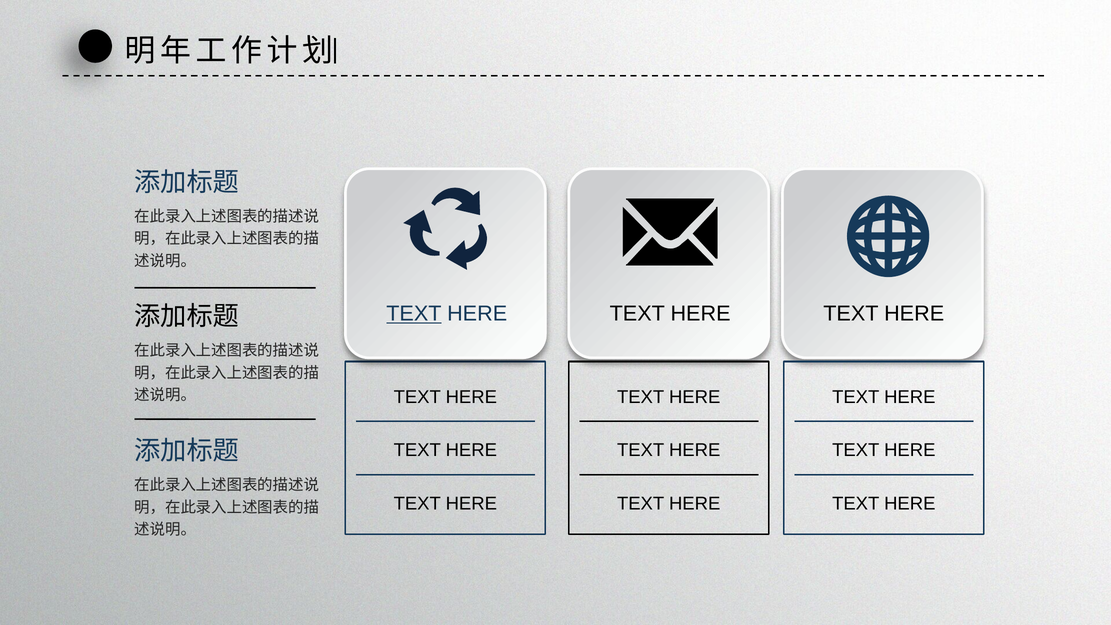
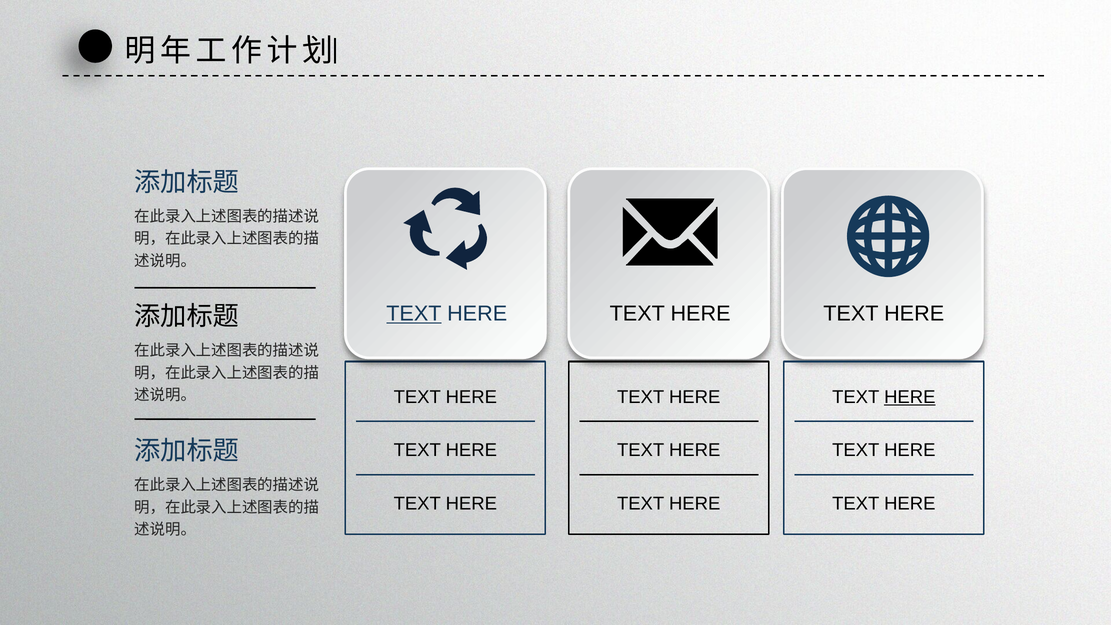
HERE at (910, 397) underline: none -> present
